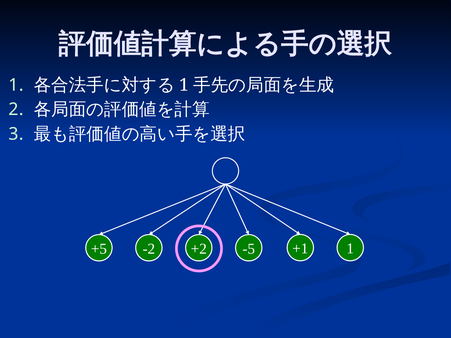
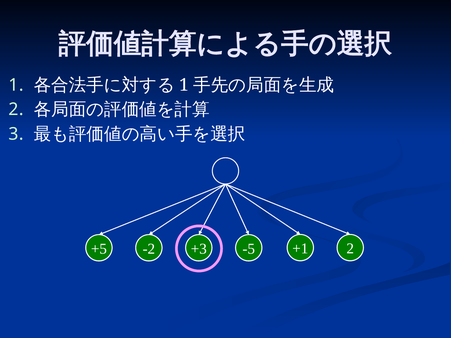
+2: +2 -> +3
+1 1: 1 -> 2
